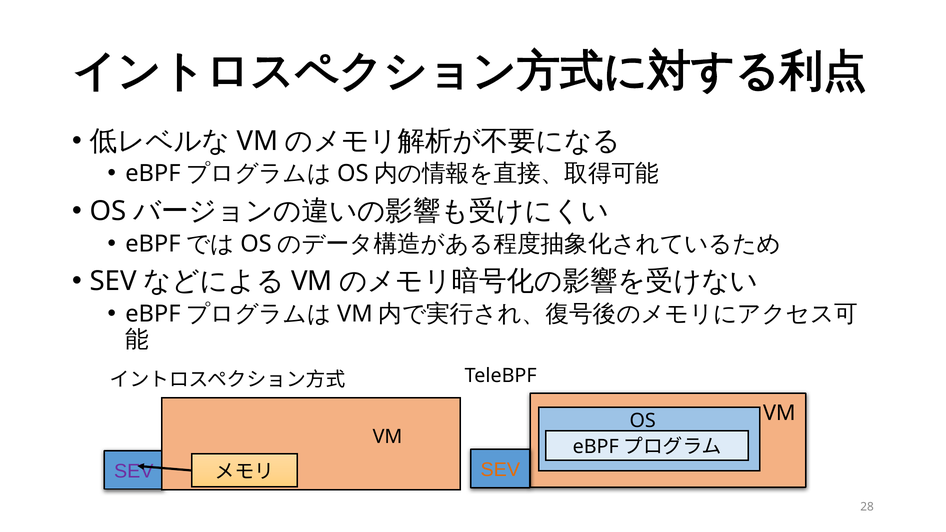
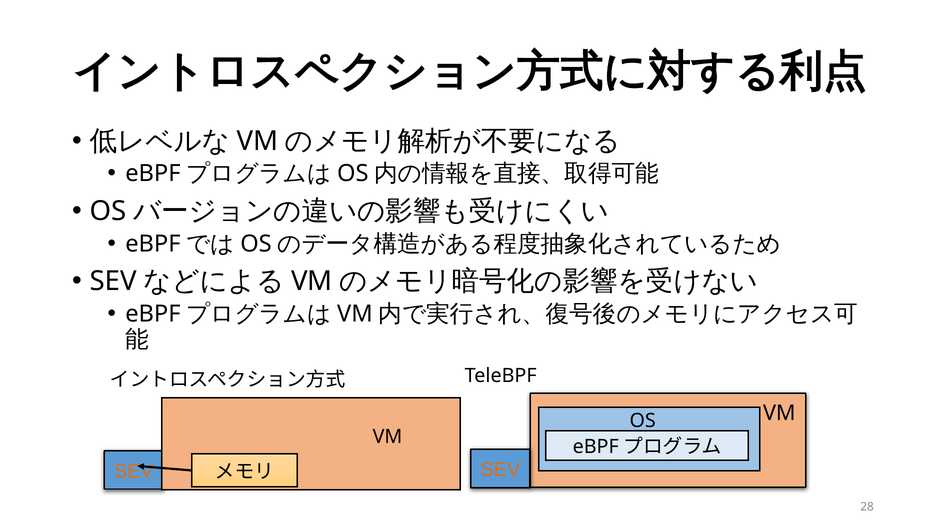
SEV at (134, 471) colour: purple -> orange
